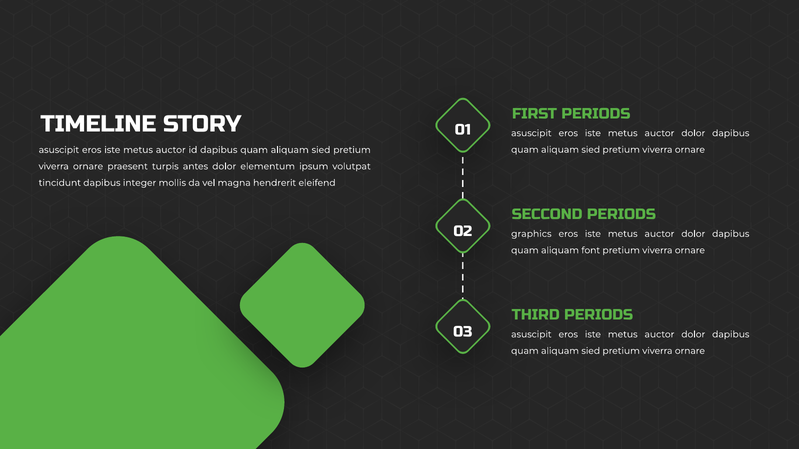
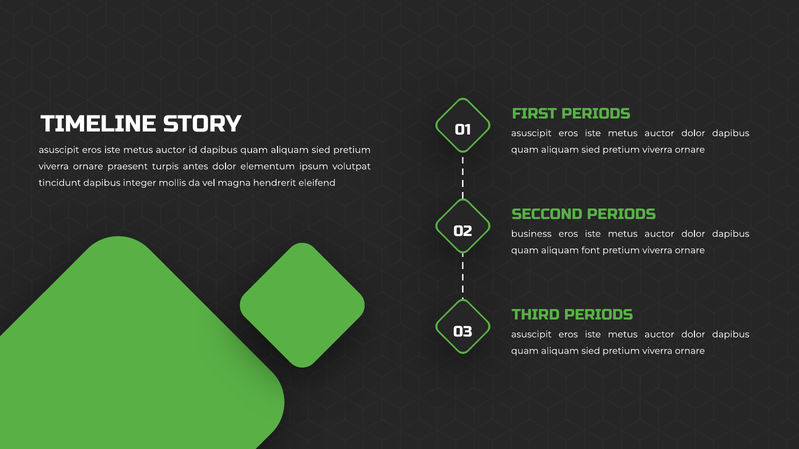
graphics: graphics -> business
